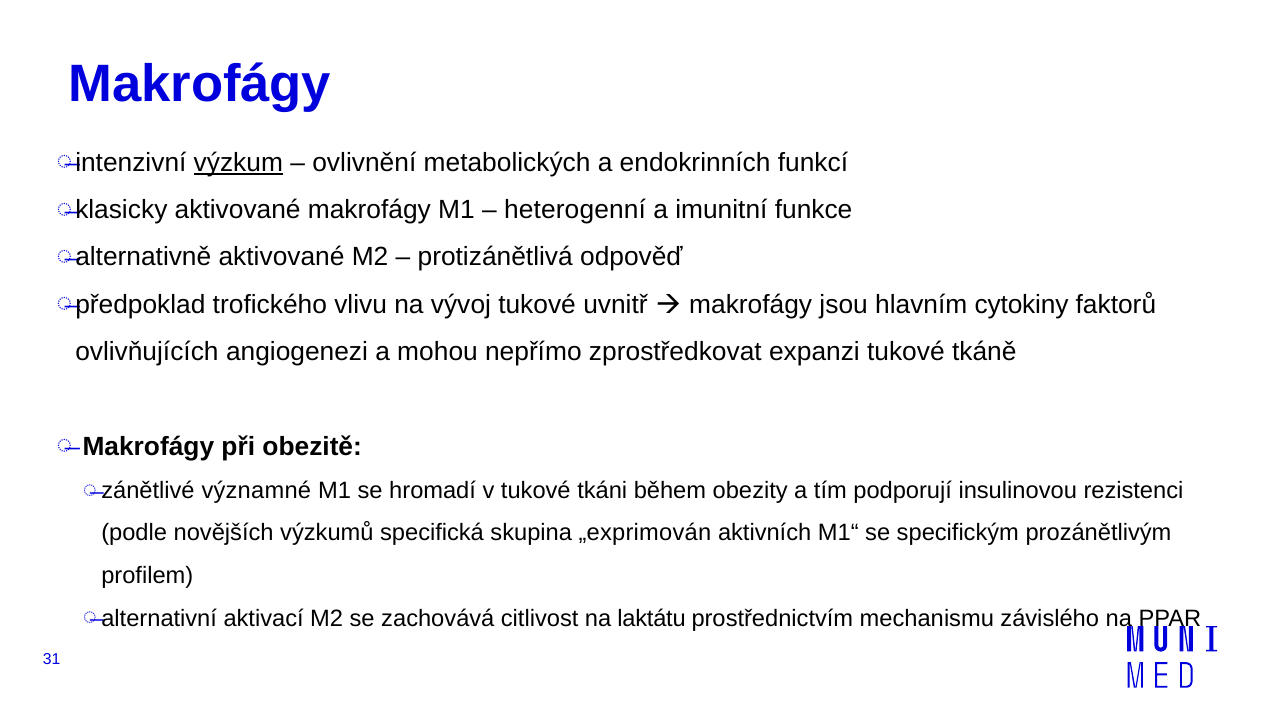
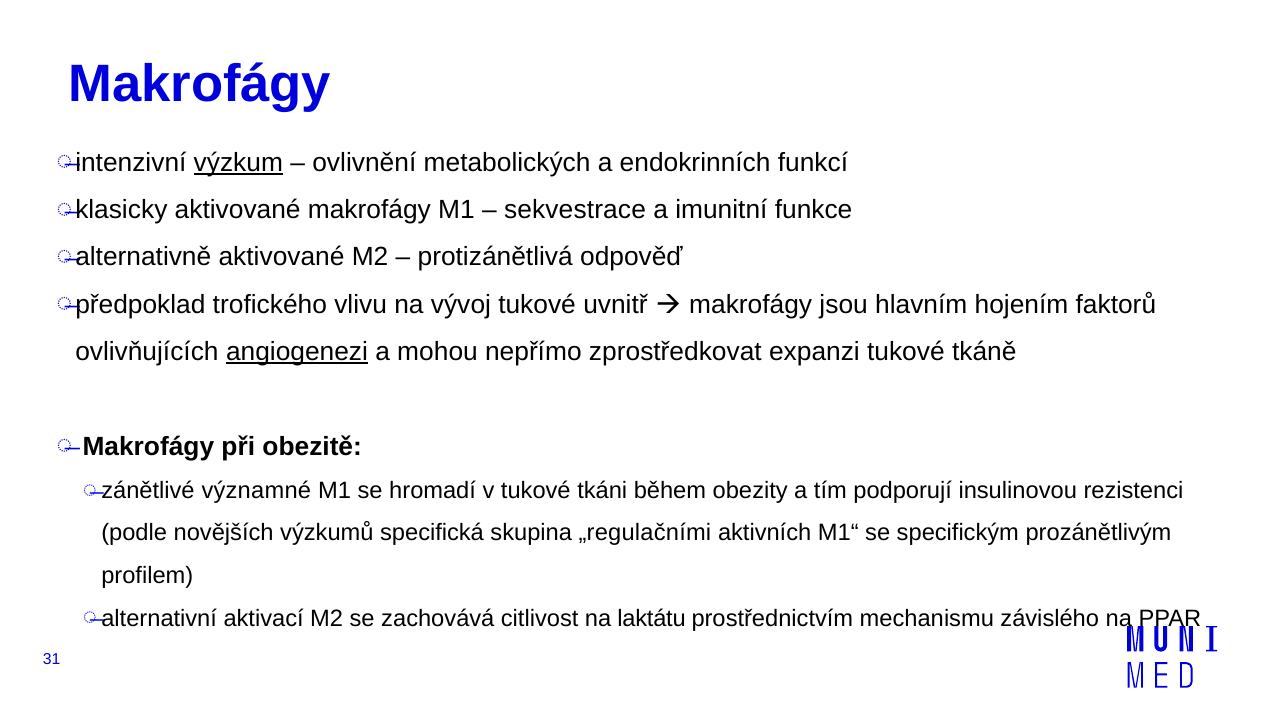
heterogenní: heterogenní -> sekvestrace
cytokiny: cytokiny -> hojením
angiogenezi underline: none -> present
„exprimován: „exprimován -> „regulačními
